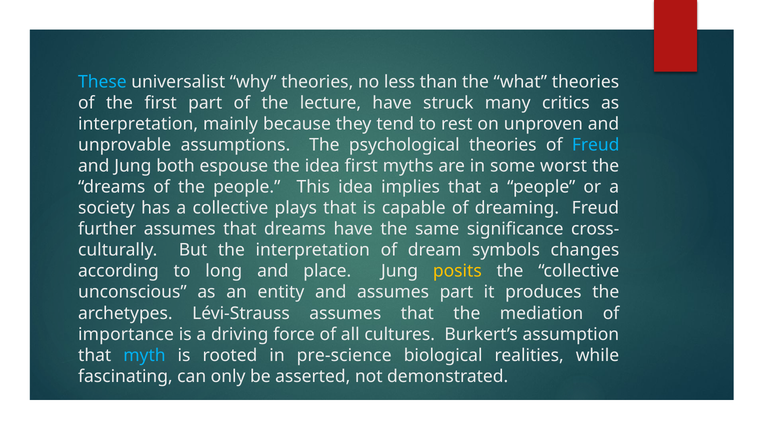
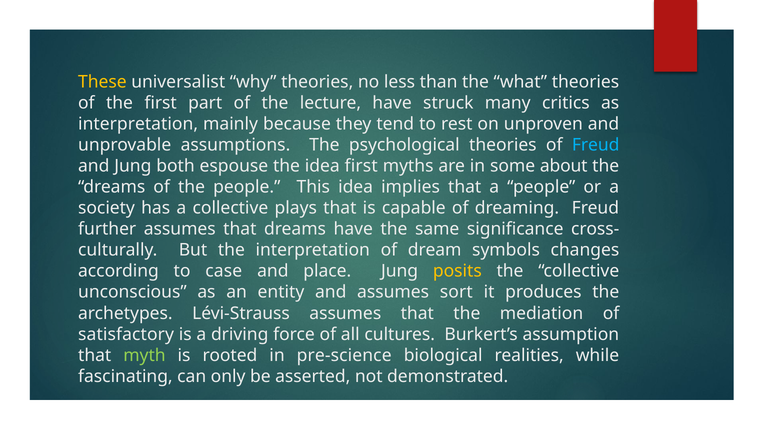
These colour: light blue -> yellow
worst: worst -> about
long: long -> case
assumes part: part -> sort
importance: importance -> satisfactory
myth colour: light blue -> light green
